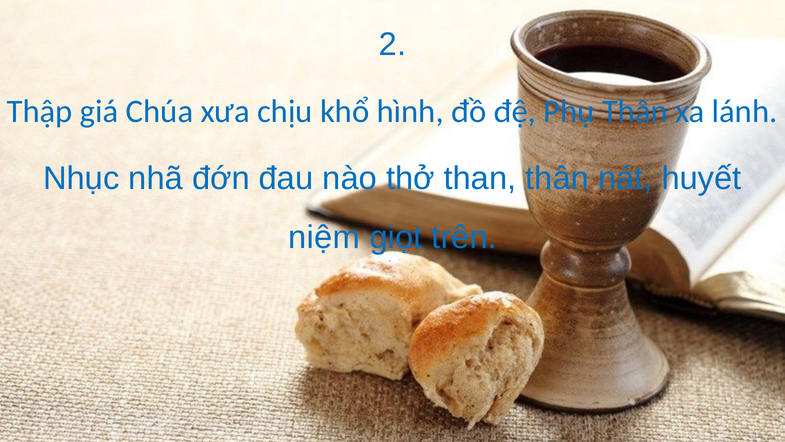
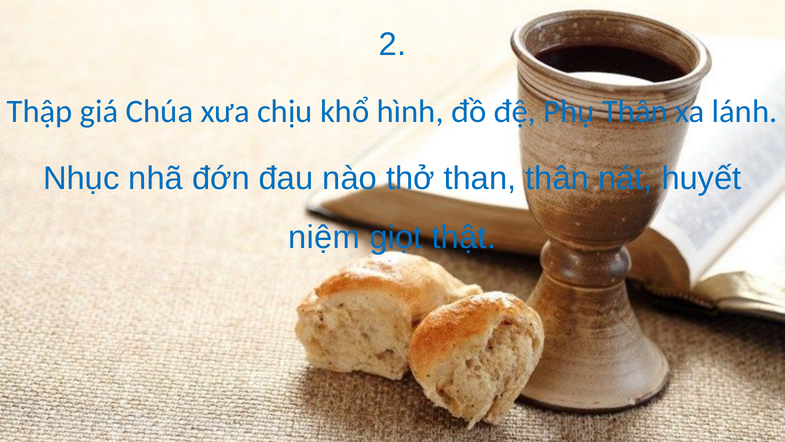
trên: trên -> thật
